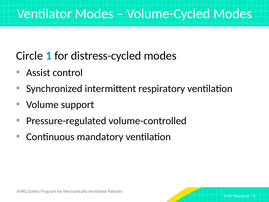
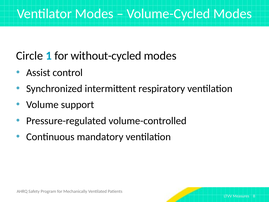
distress-cycled: distress-cycled -> without-cycled
